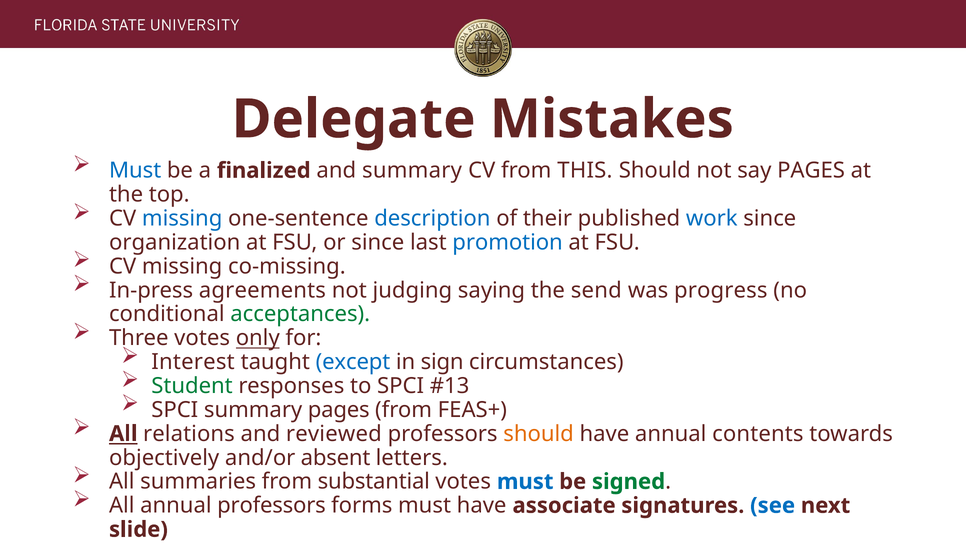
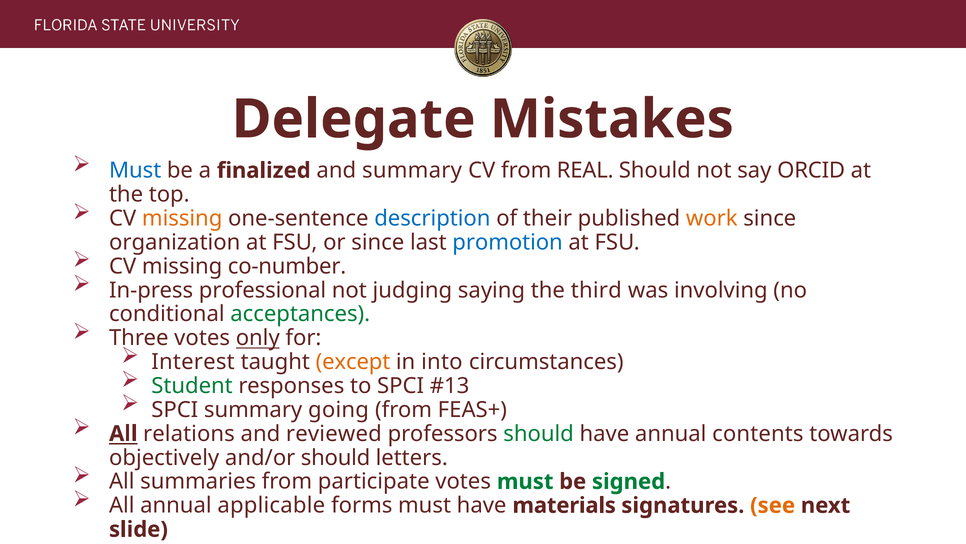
THIS: THIS -> REAL
say PAGES: PAGES -> ORCID
missing at (182, 218) colour: blue -> orange
work colour: blue -> orange
co-missing: co-missing -> co-number
agreements: agreements -> professional
send: send -> third
progress: progress -> involving
except colour: blue -> orange
sign: sign -> into
summary pages: pages -> going
should at (539, 433) colour: orange -> green
and/or absent: absent -> should
substantial: substantial -> participate
must at (525, 481) colour: blue -> green
annual professors: professors -> applicable
associate: associate -> materials
see colour: blue -> orange
